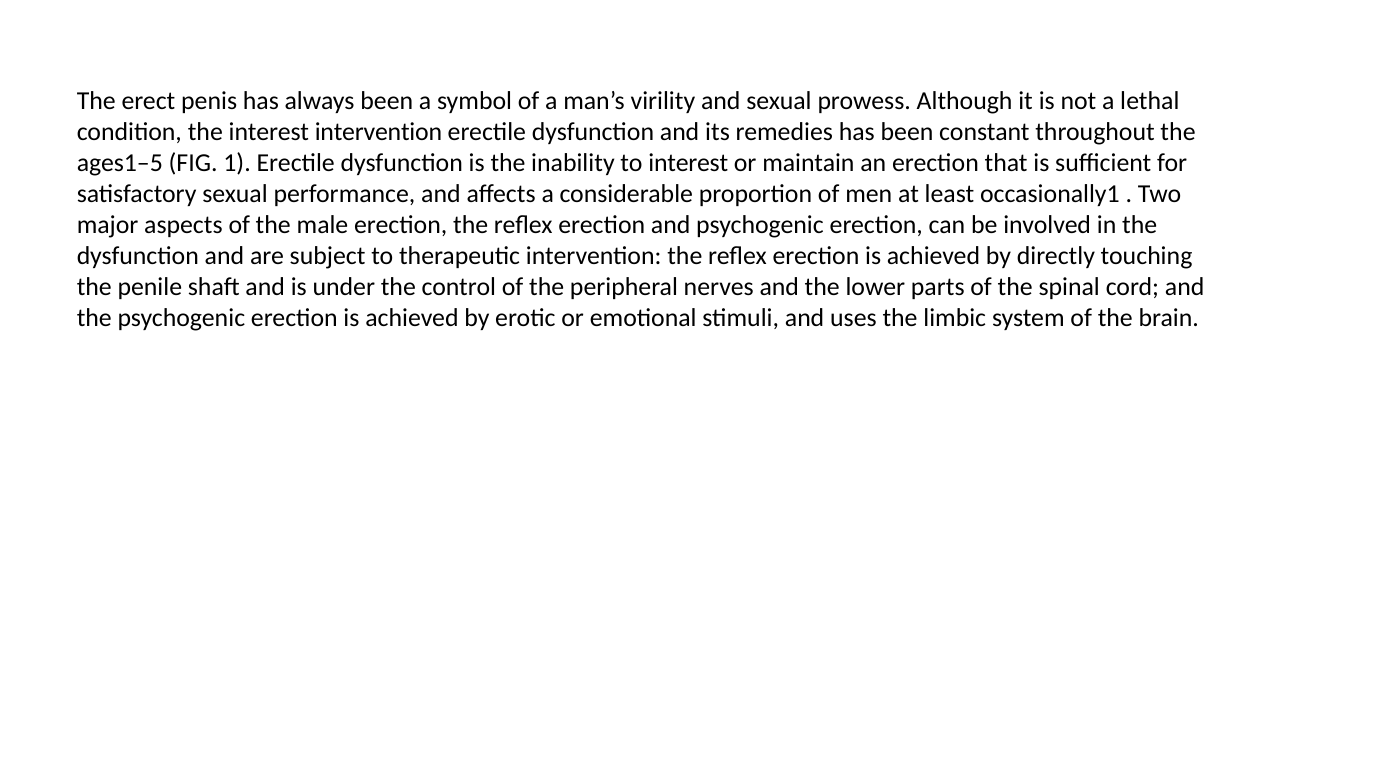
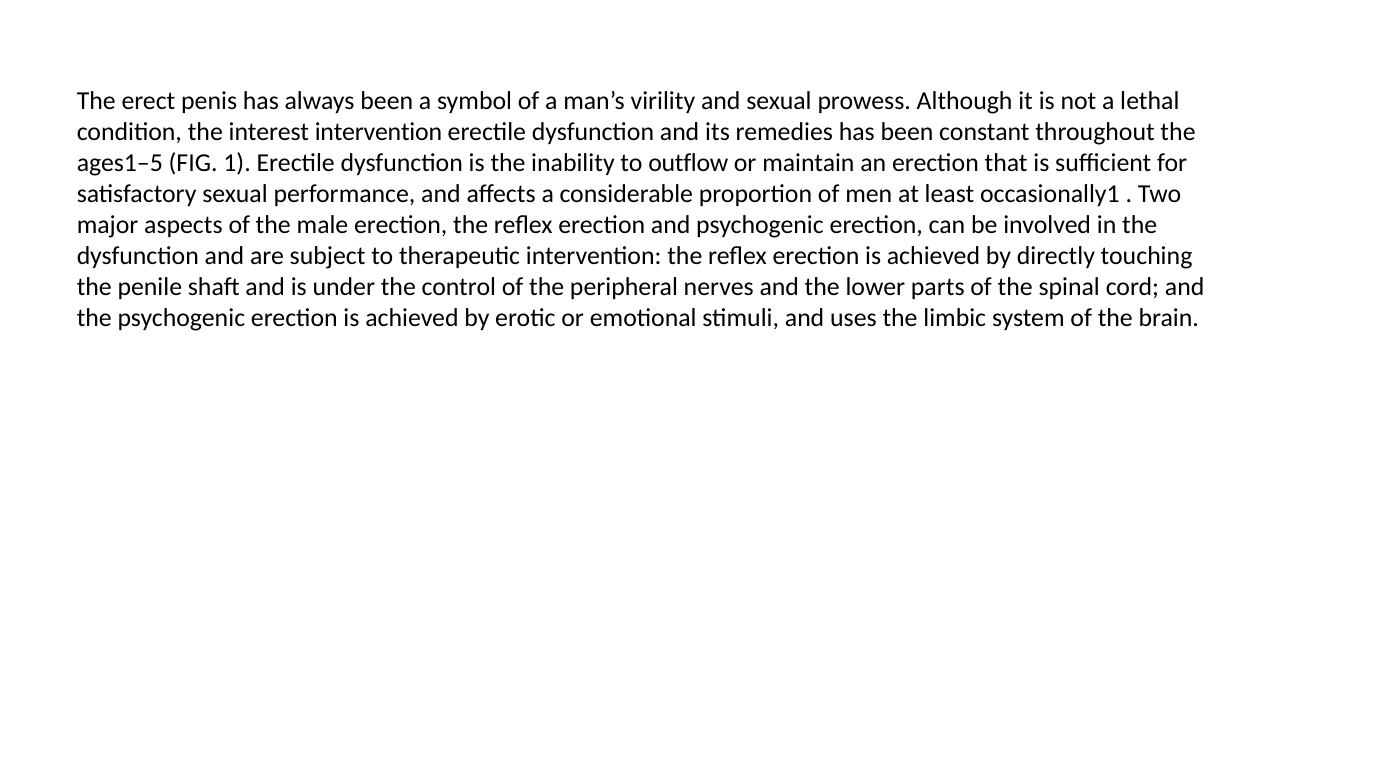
to interest: interest -> outflow
